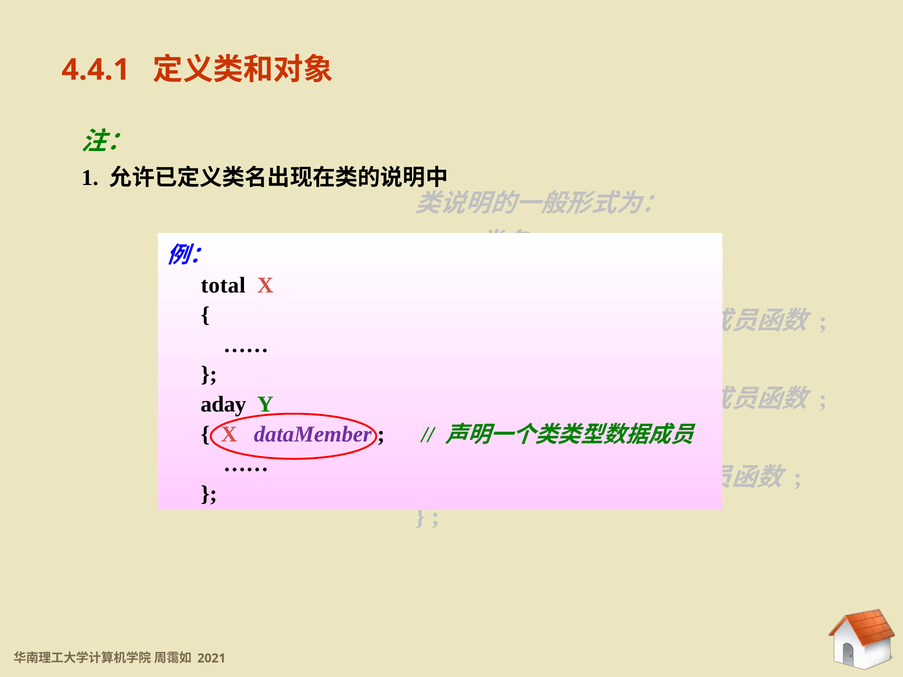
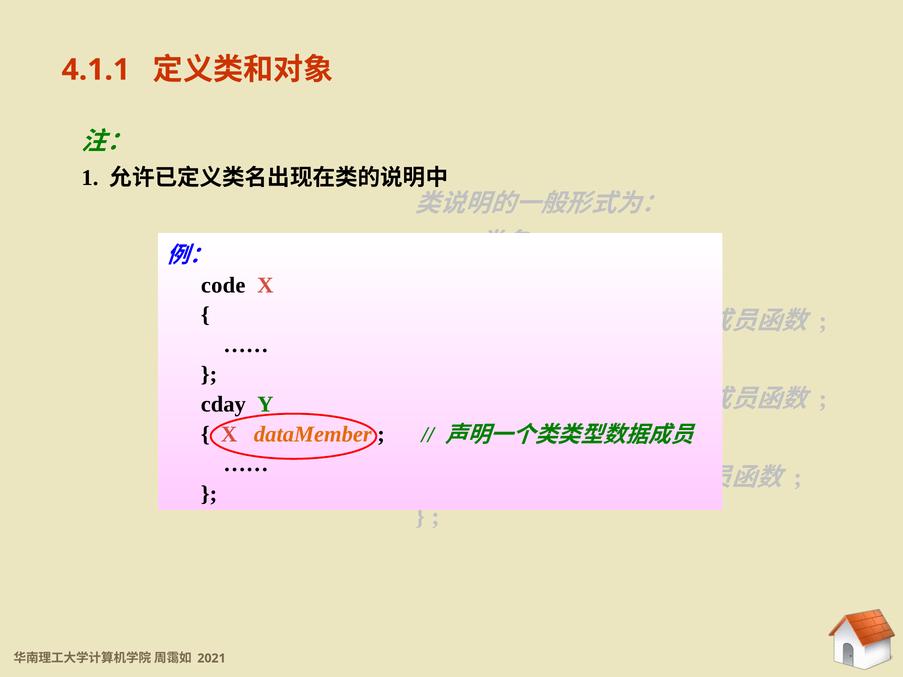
4.4.1: 4.4.1 -> 4.1.1
total: total -> code
aday: aday -> cday
dataMember colour: purple -> orange
